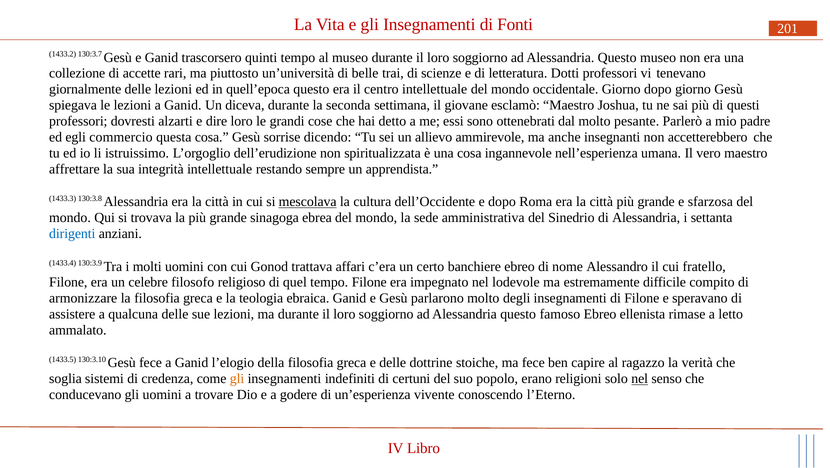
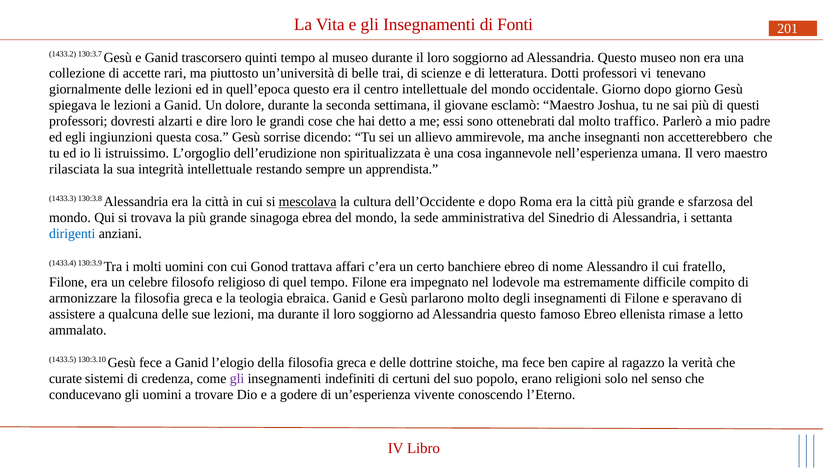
diceva: diceva -> dolore
pesante: pesante -> traffico
commercio: commercio -> ingiunzioni
affrettare: affrettare -> rilasciata
soglia: soglia -> curate
gli at (237, 378) colour: orange -> purple
nel at (640, 378) underline: present -> none
